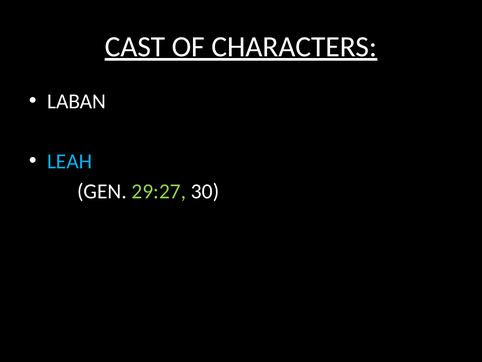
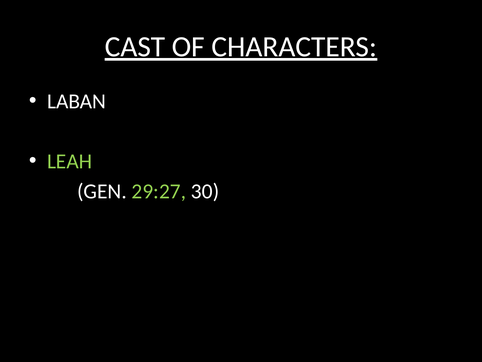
LEAH colour: light blue -> light green
